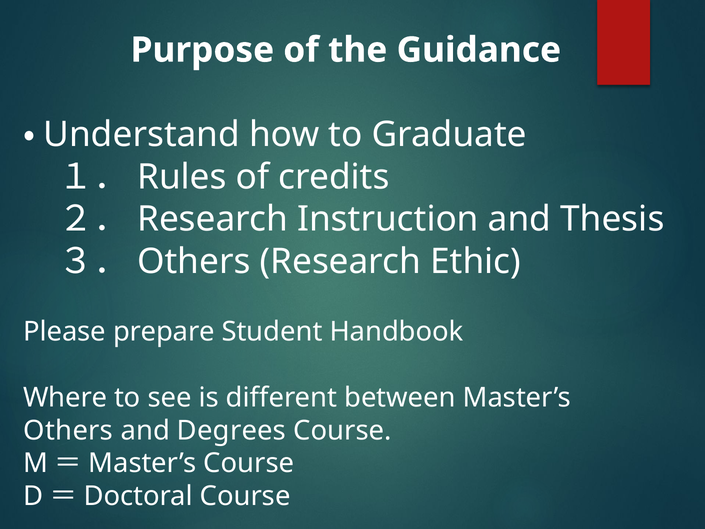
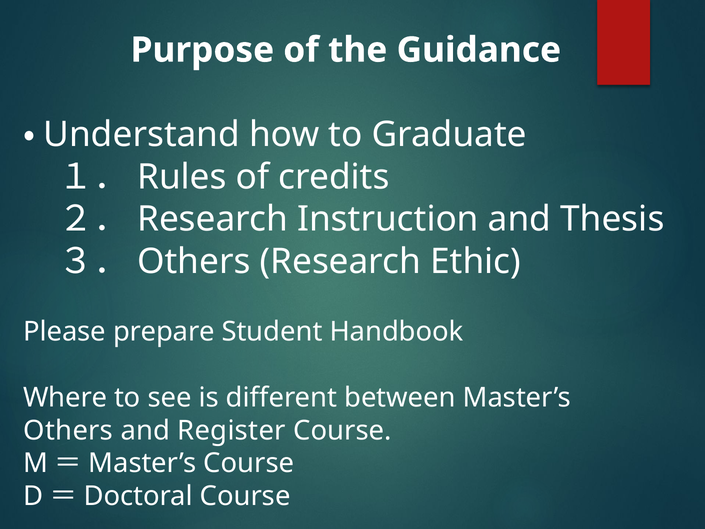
Degrees: Degrees -> Register
